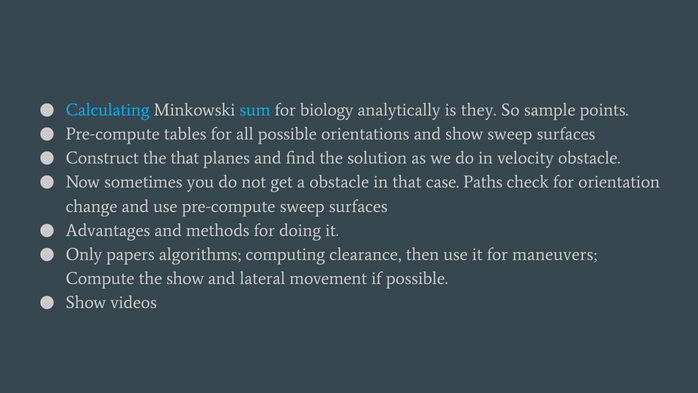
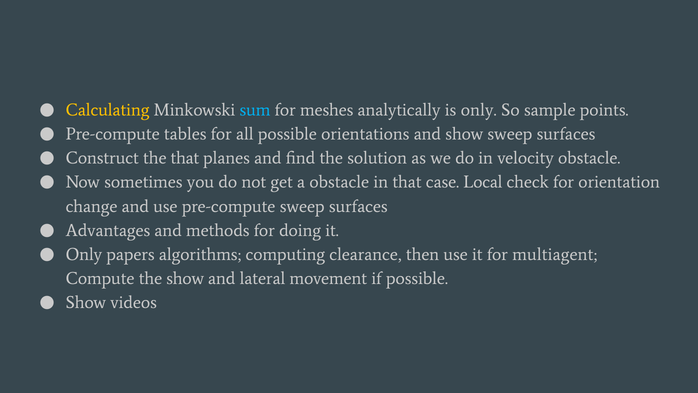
Calculating colour: light blue -> yellow
biology: biology -> meshes
is they: they -> only
Paths: Paths -> Local
maneuvers: maneuvers -> multiagent
